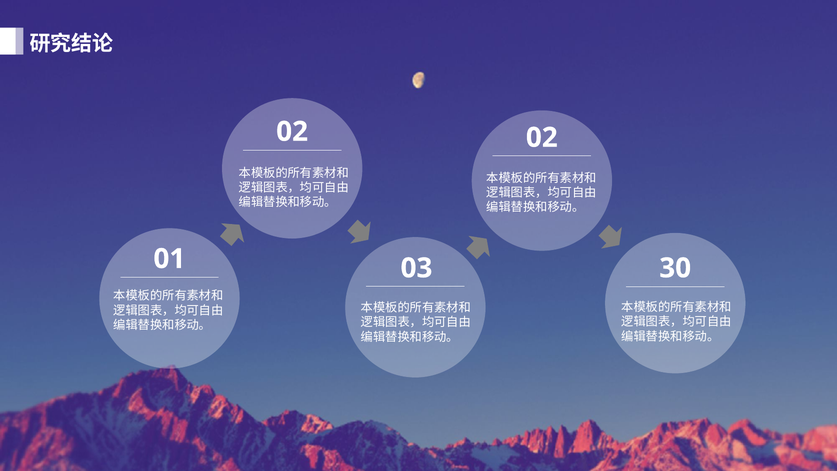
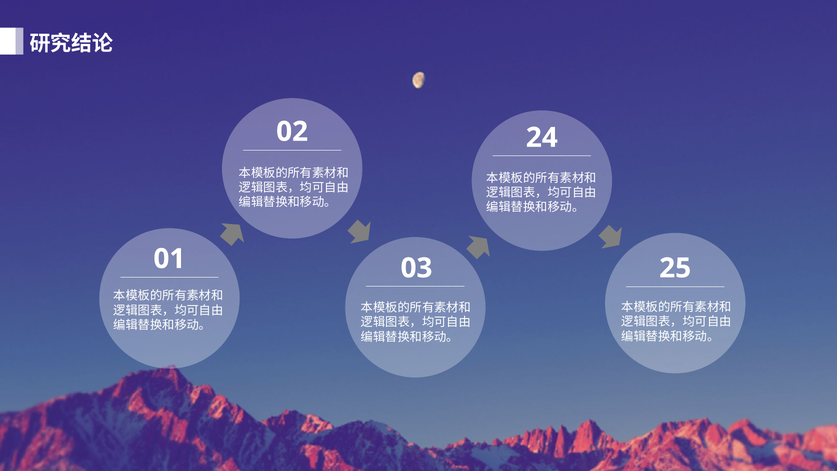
02 02: 02 -> 24
30: 30 -> 25
